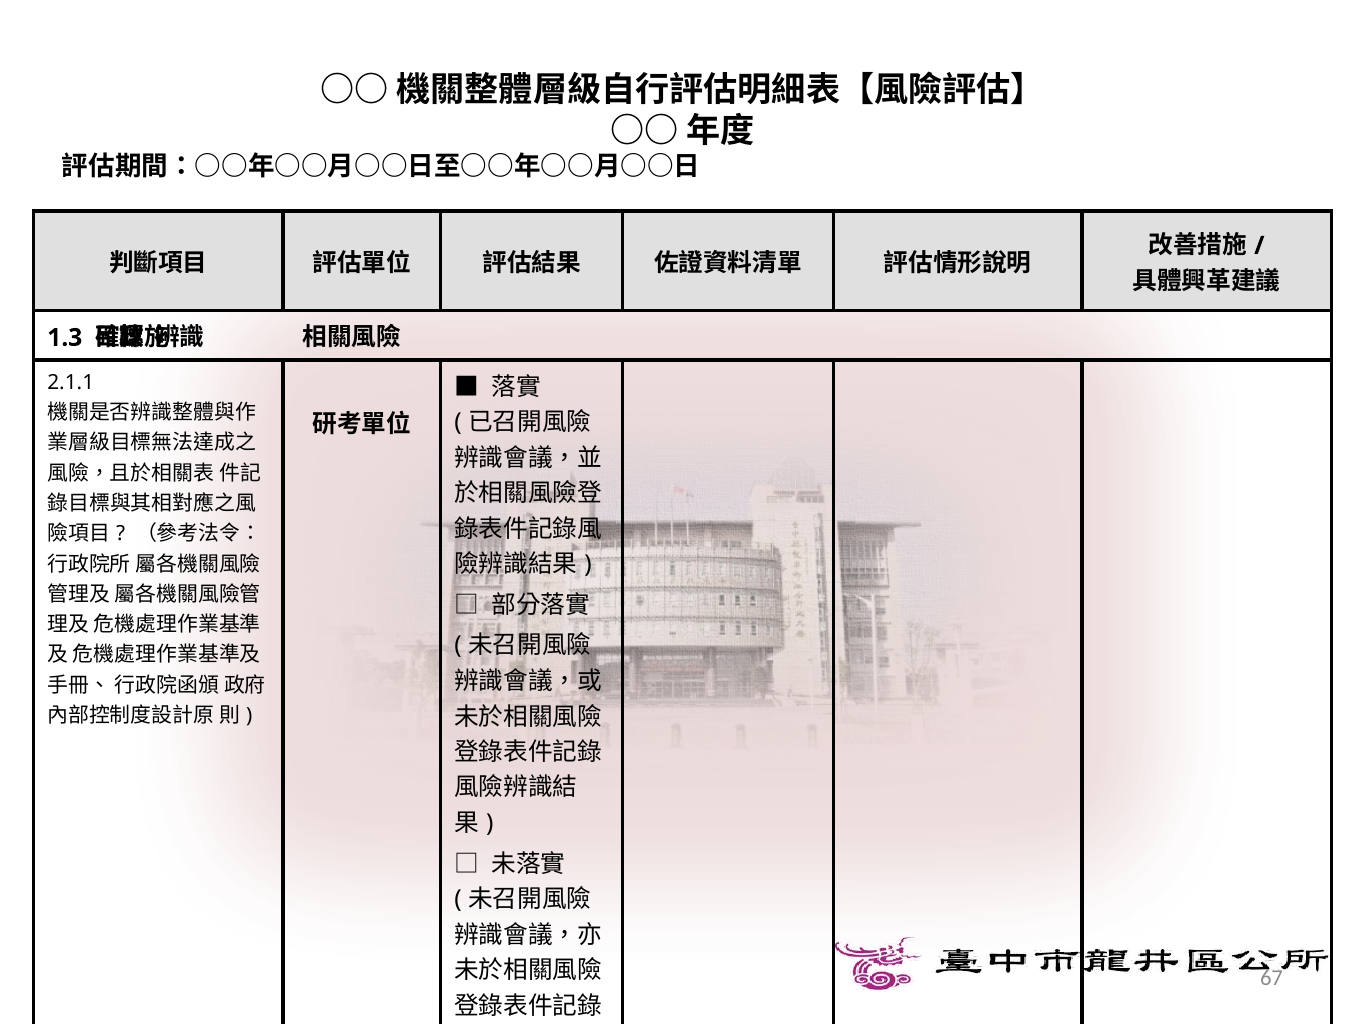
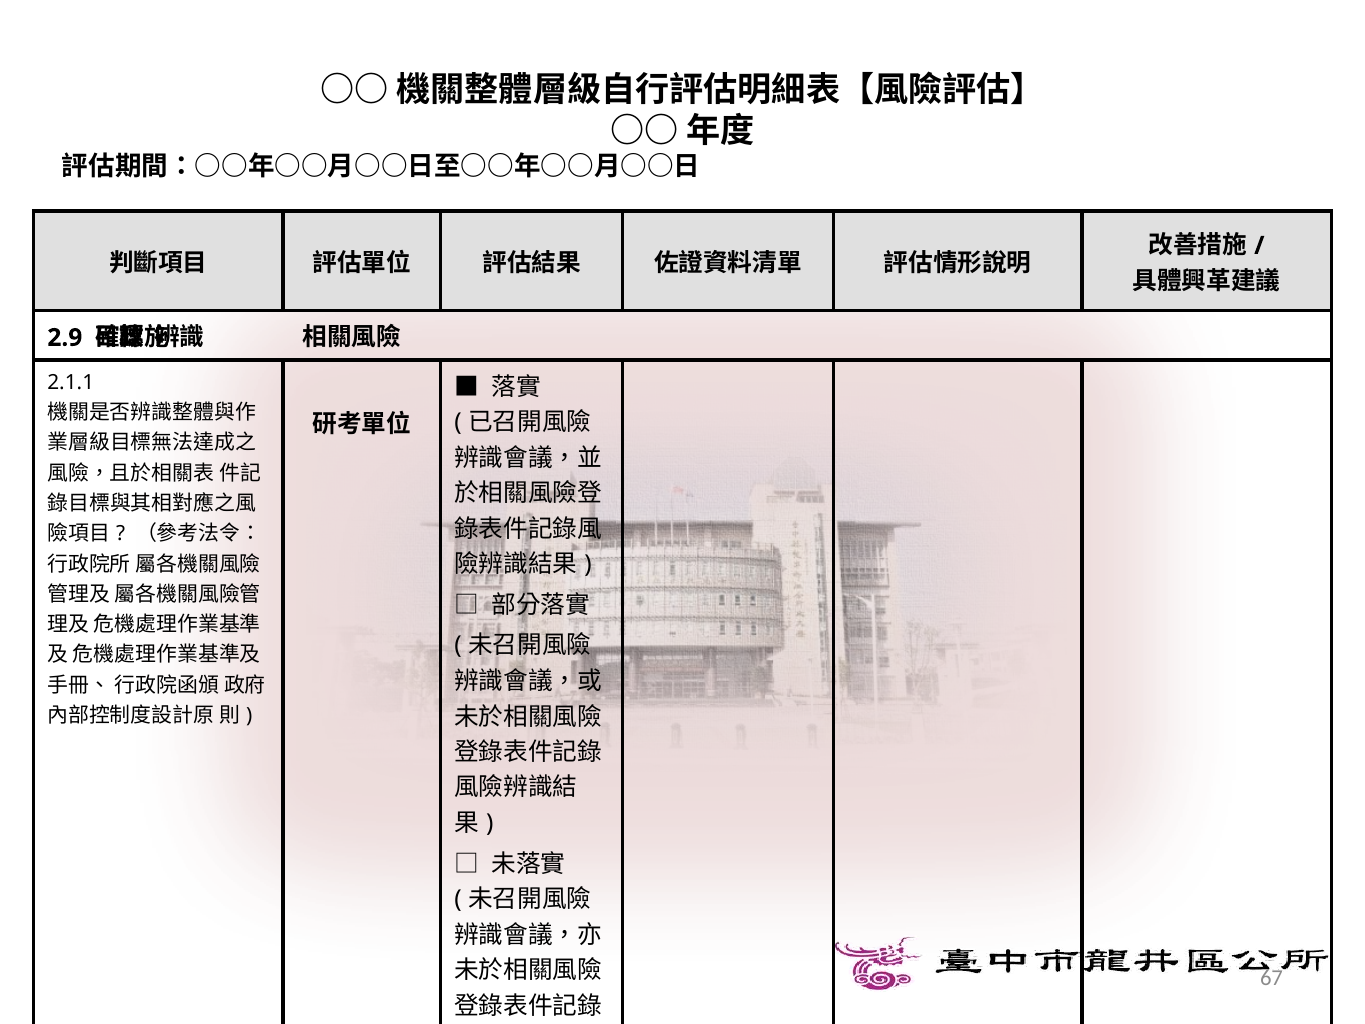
1.3: 1.3 -> 2.9
